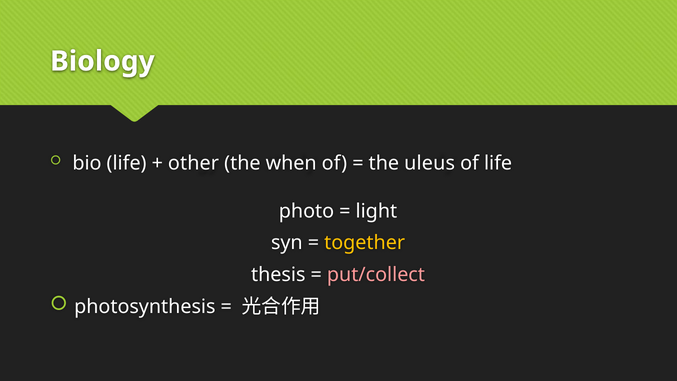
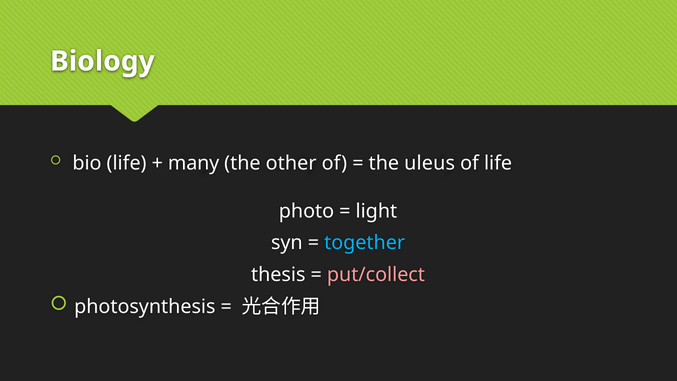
other: other -> many
when: when -> other
together colour: yellow -> light blue
